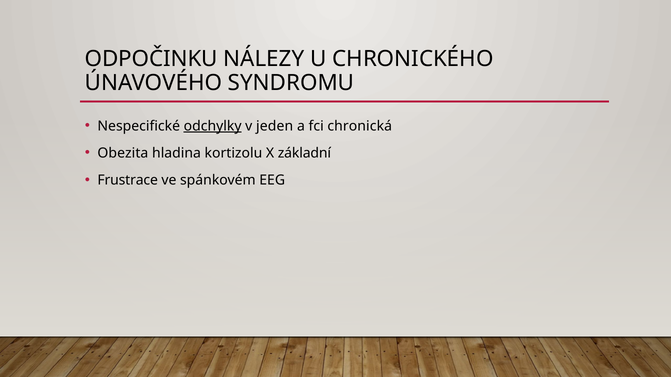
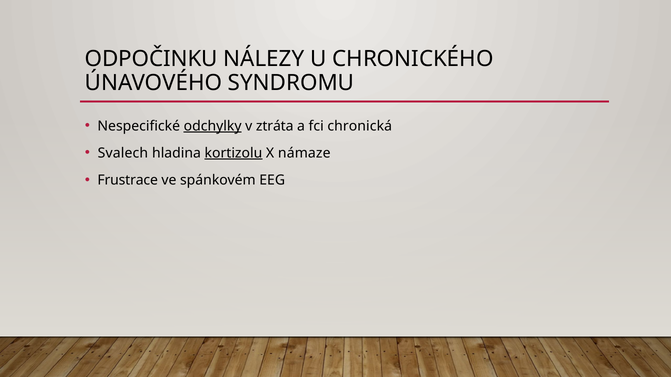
jeden: jeden -> ztráta
Obezita: Obezita -> Svalech
kortizolu underline: none -> present
základní: základní -> námaze
